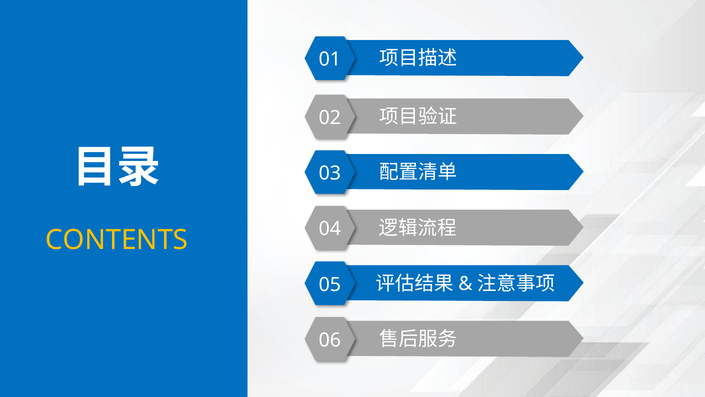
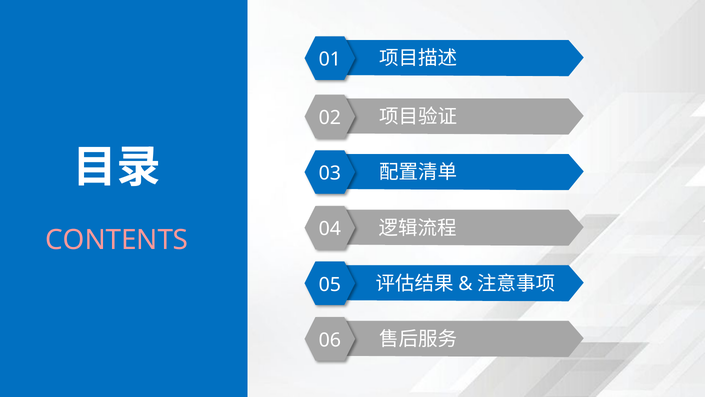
CONTENTS colour: yellow -> pink
